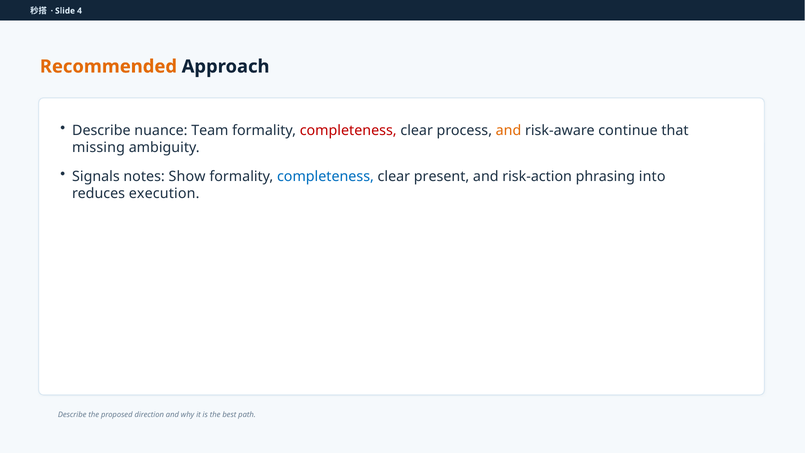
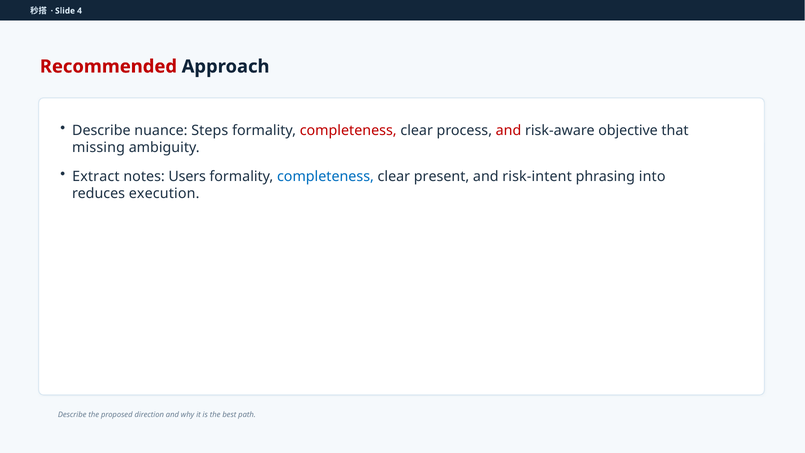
Recommended colour: orange -> red
Team: Team -> Steps
and at (509, 130) colour: orange -> red
continue: continue -> objective
Signals: Signals -> Extract
Show: Show -> Users
risk-action: risk-action -> risk-intent
